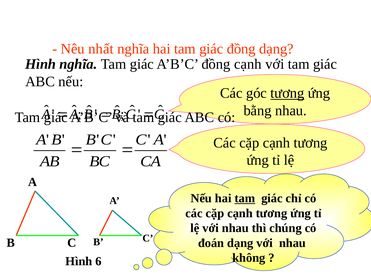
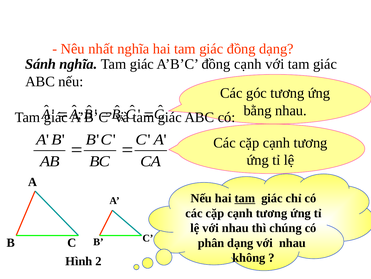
Hình at (41, 64): Hình -> Sánh
tương at (287, 93) underline: present -> none
đoán: đoán -> phân
6: 6 -> 2
